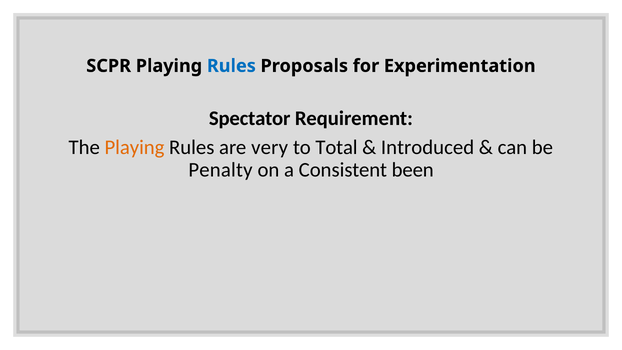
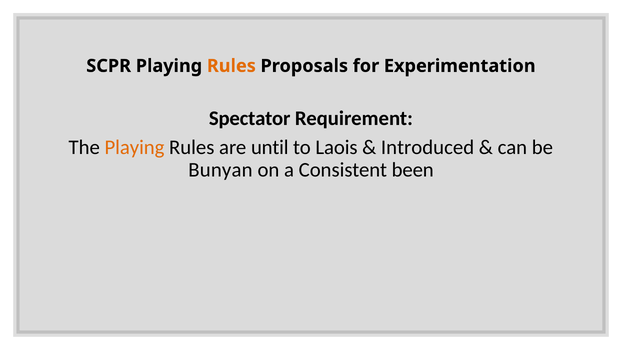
Rules at (231, 66) colour: blue -> orange
very: very -> until
Total: Total -> Laois
Penalty: Penalty -> Bunyan
